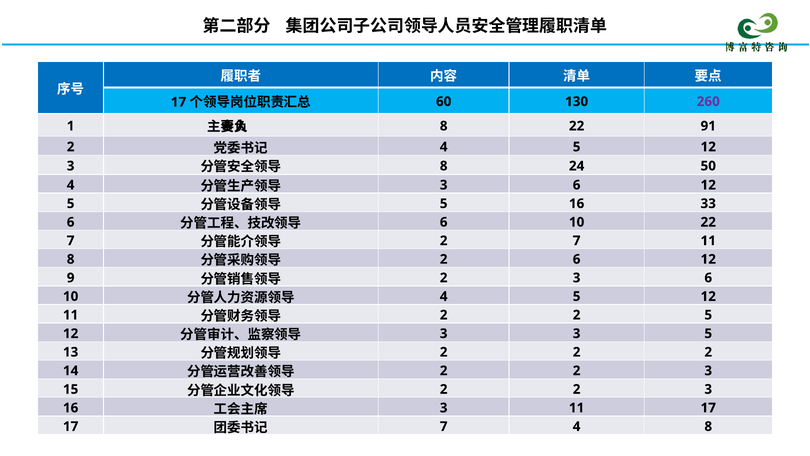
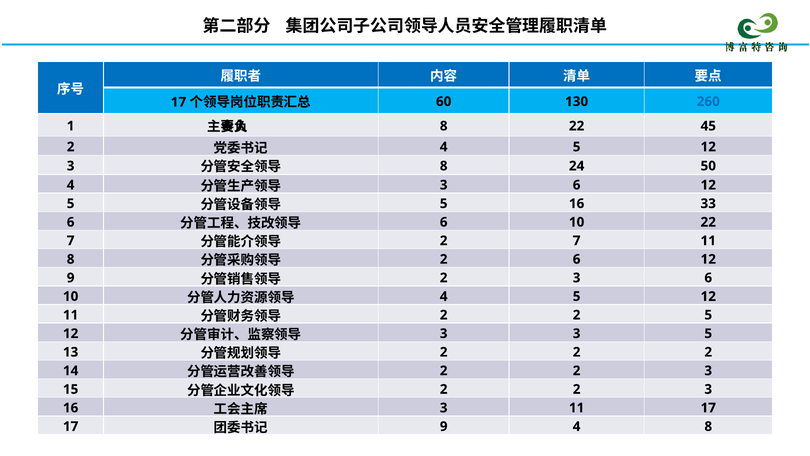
260 colour: purple -> blue
91: 91 -> 45
7 at (444, 426): 7 -> 9
